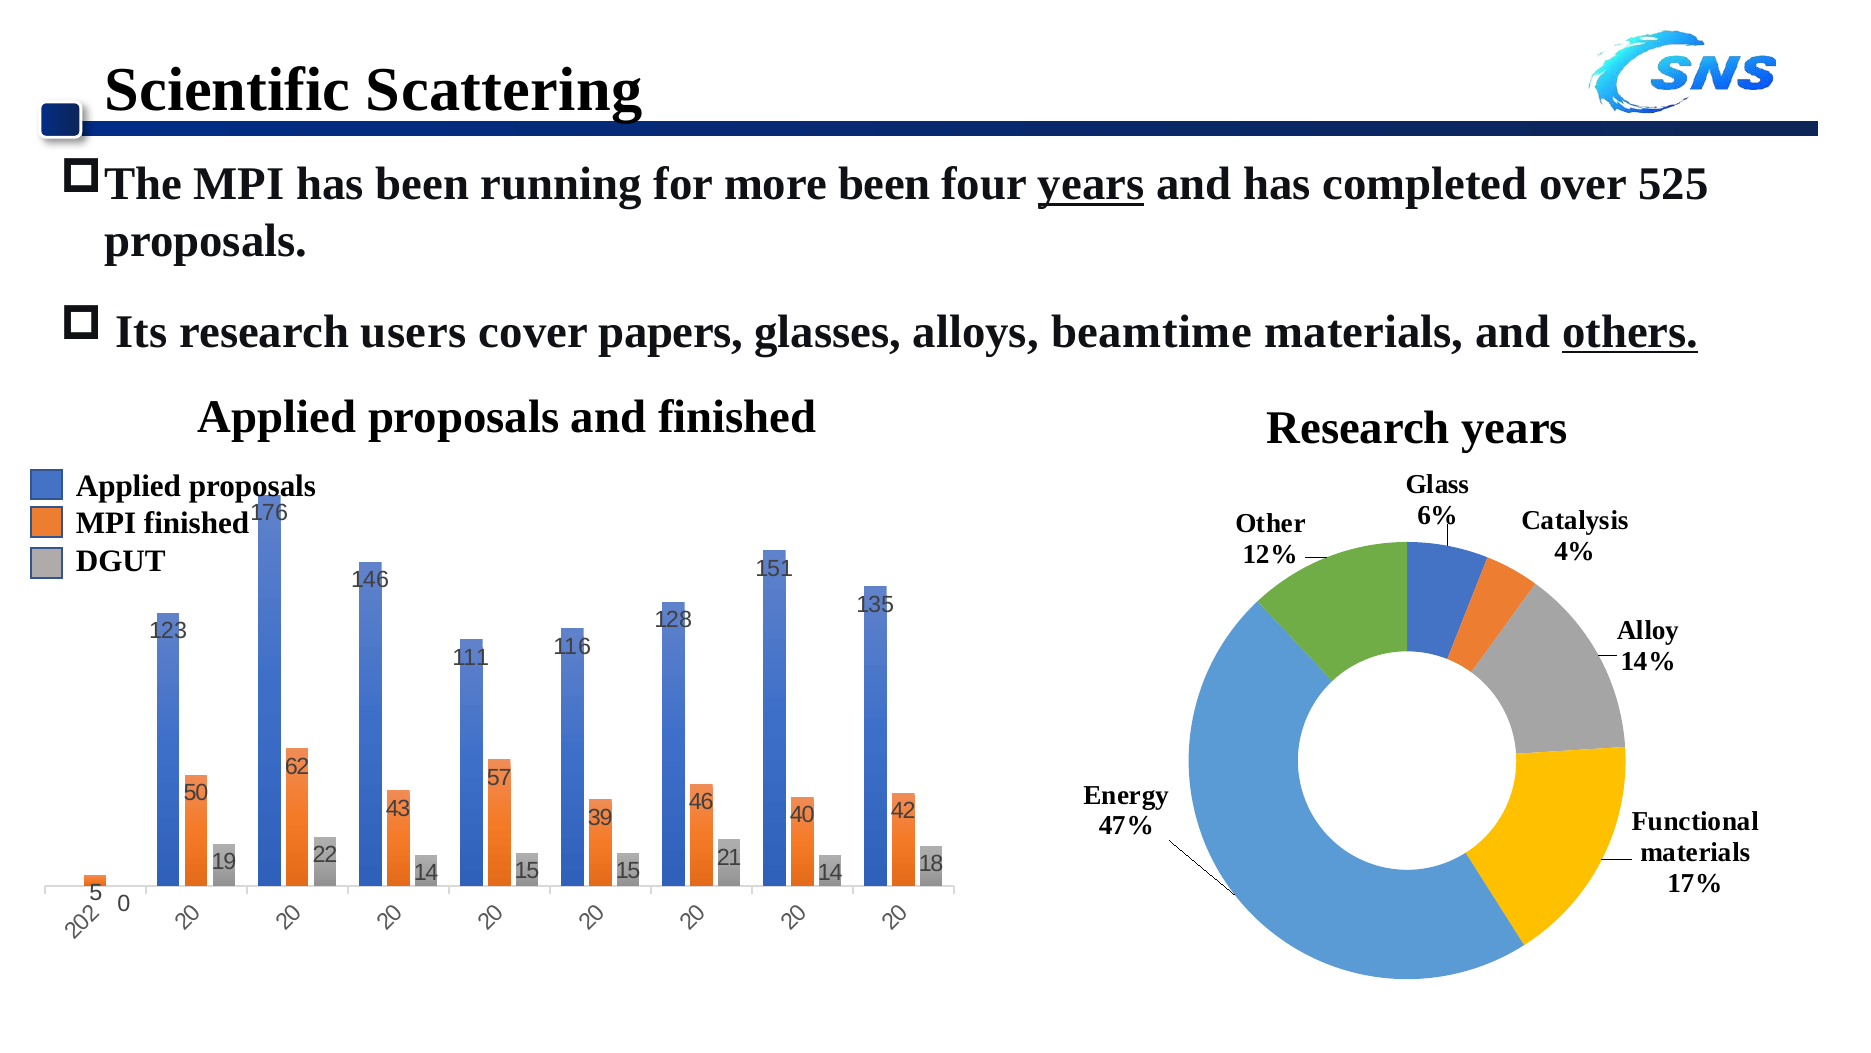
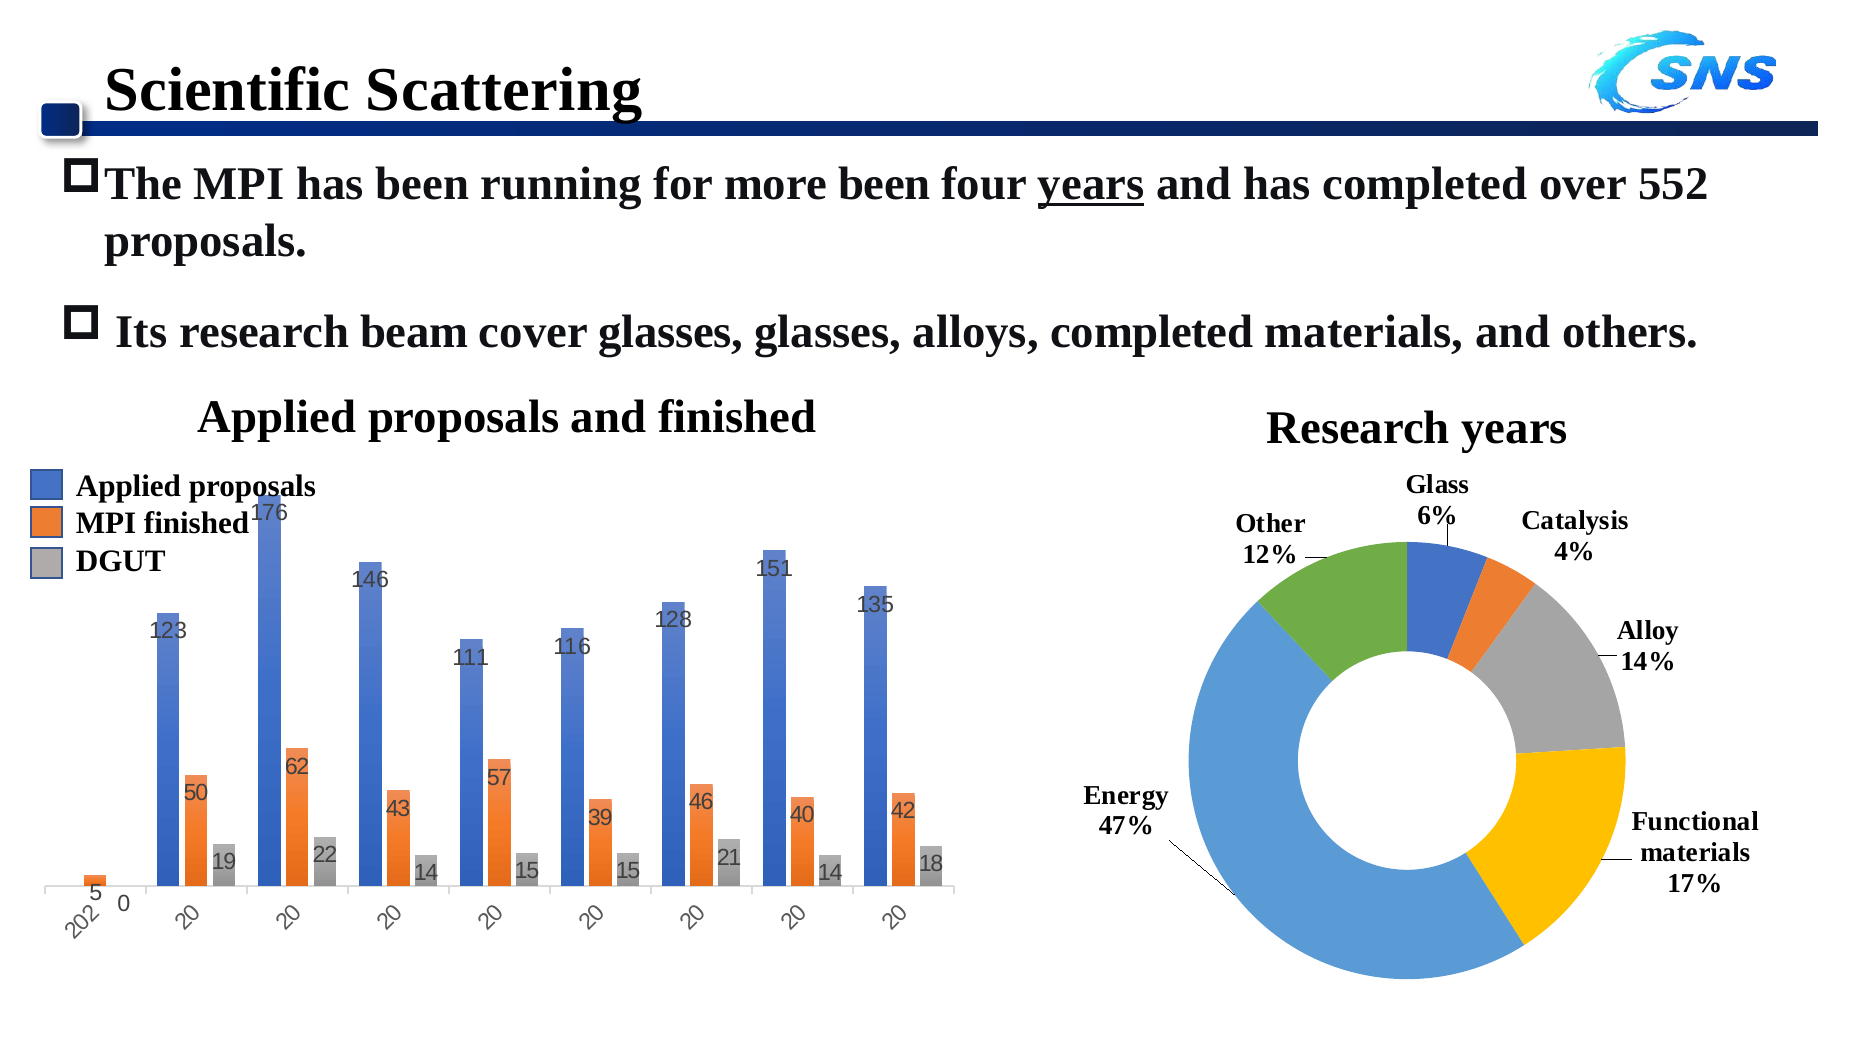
525: 525 -> 552
users: users -> beam
cover papers: papers -> glasses
alloys beamtime: beamtime -> completed
others underline: present -> none
